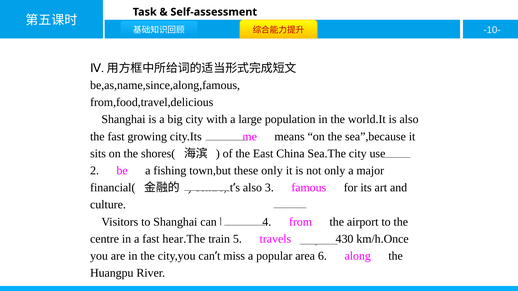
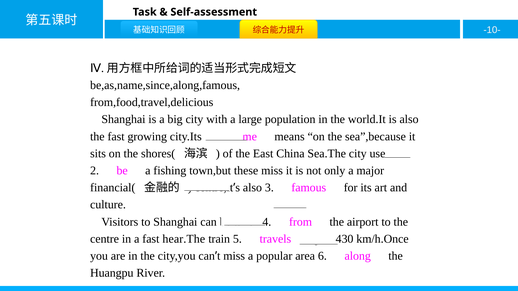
these only: only -> miss
